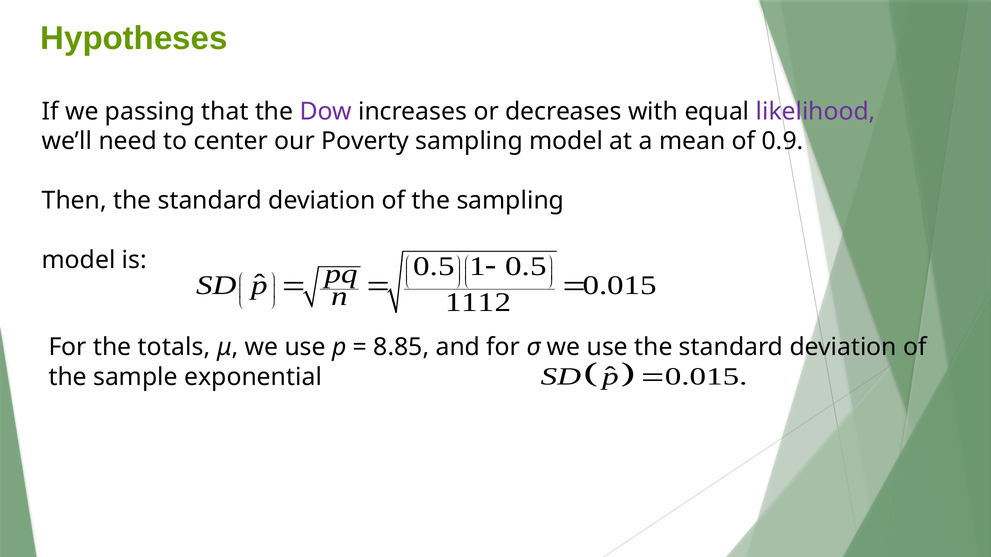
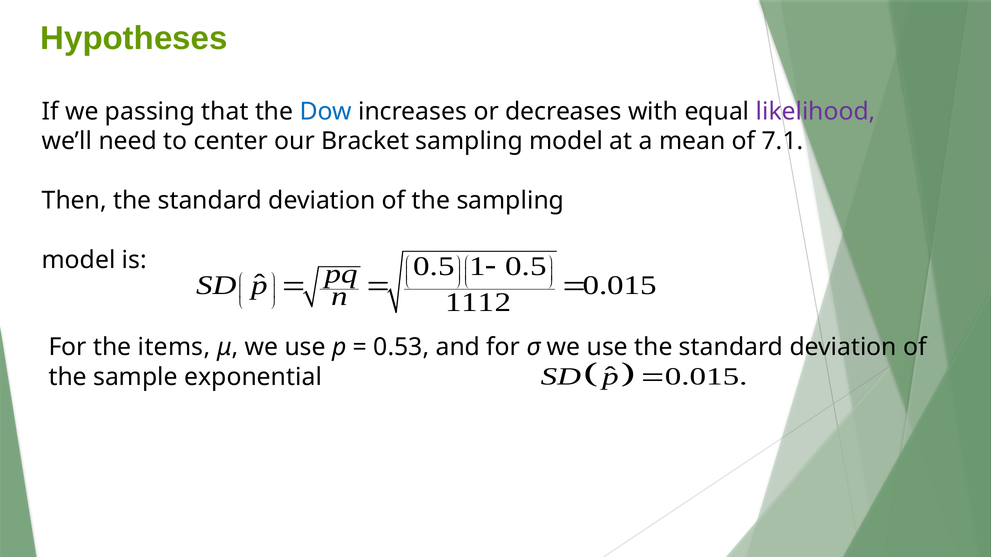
Dow colour: purple -> blue
Poverty: Poverty -> Bracket
0.9: 0.9 -> 7.1
totals: totals -> items
8.85: 8.85 -> 0.53
